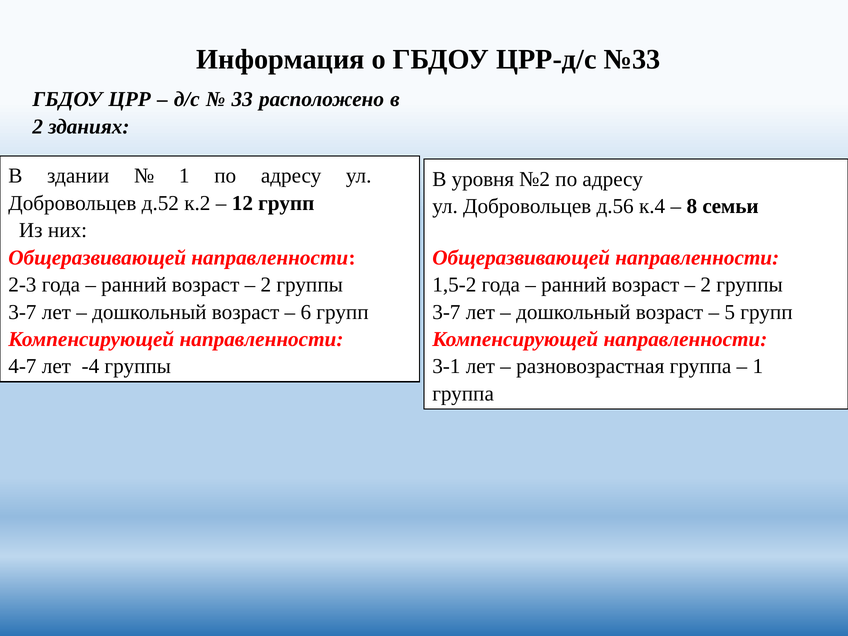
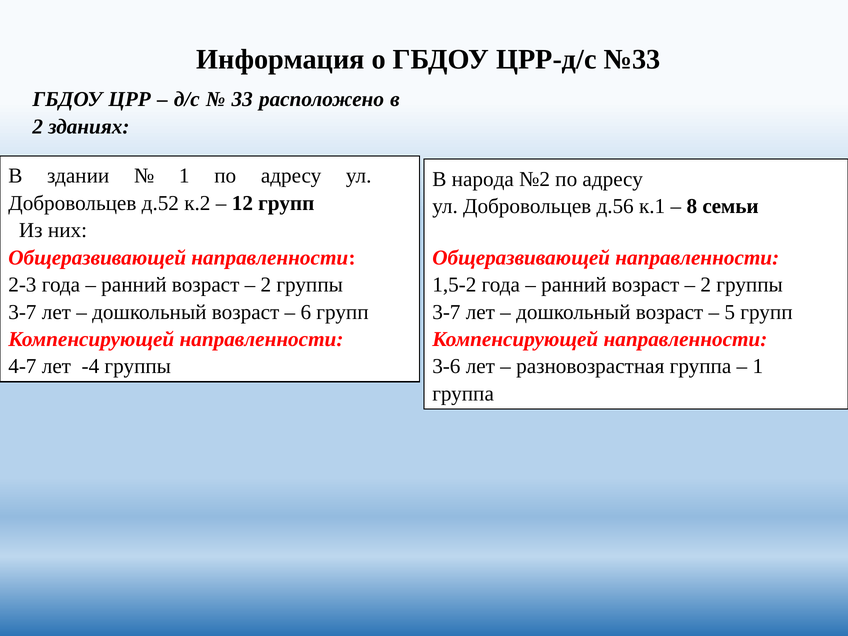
уровня: уровня -> народа
к.4: к.4 -> к.1
3-1: 3-1 -> 3-6
